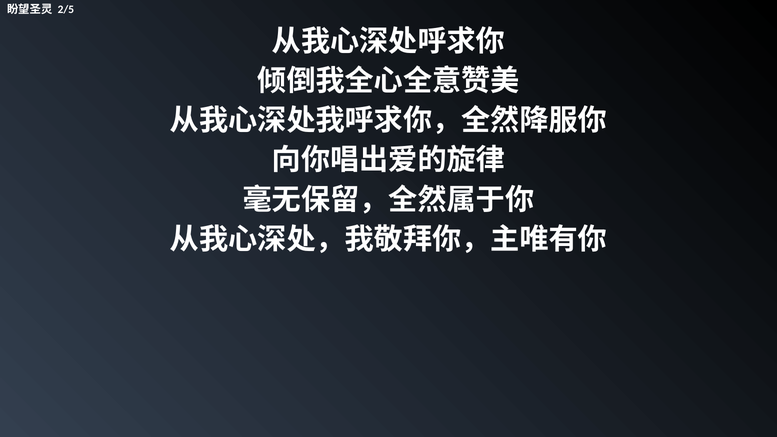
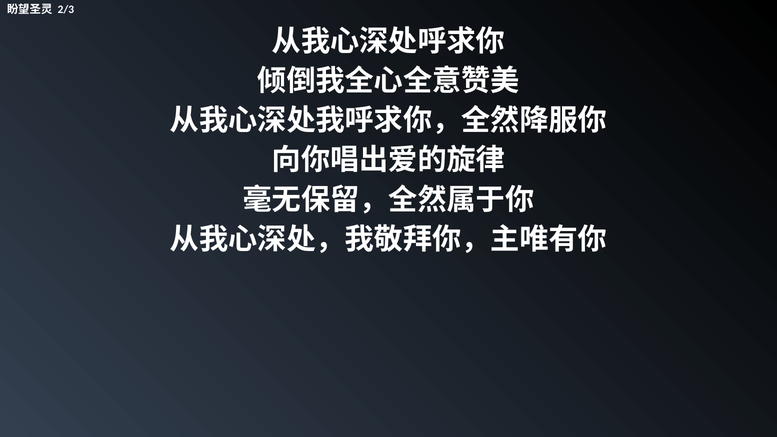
2/5: 2/5 -> 2/3
